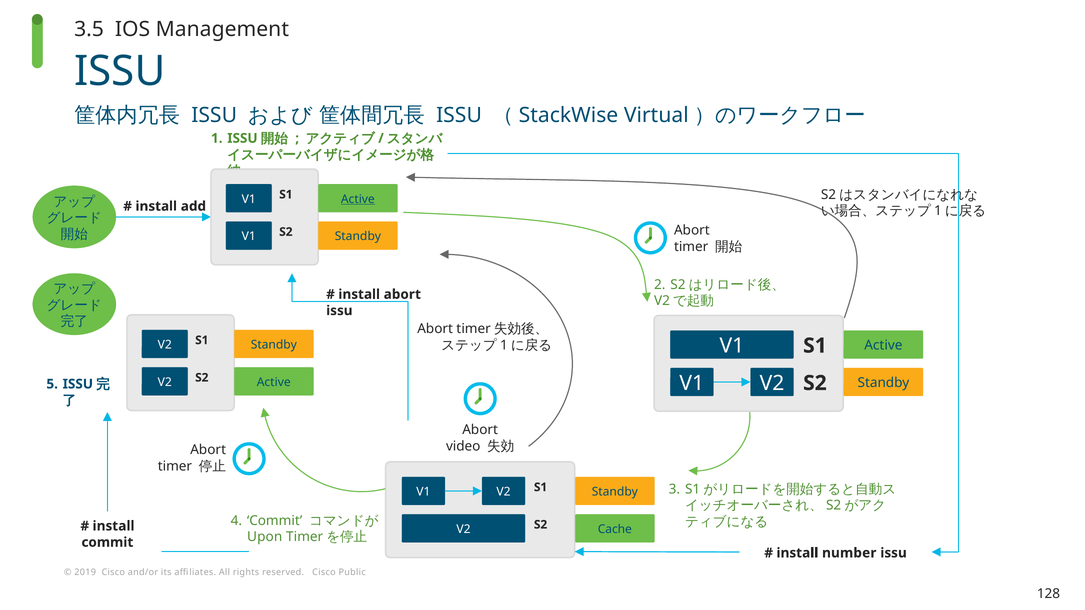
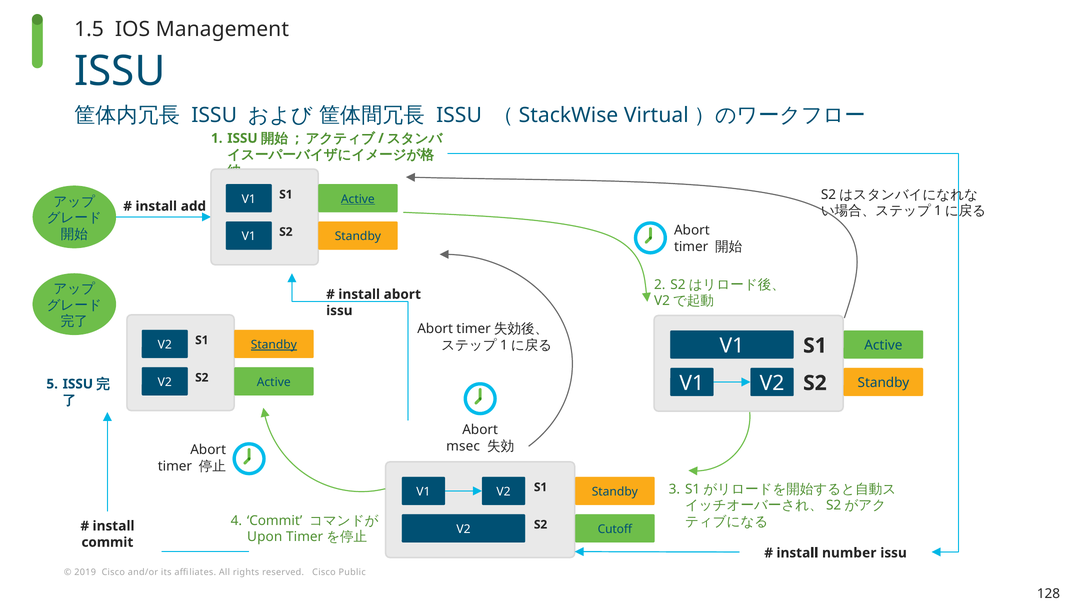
3.5: 3.5 -> 1.5
Standby at (274, 345) underline: none -> present
video: video -> msec
Cache: Cache -> Cutoff
